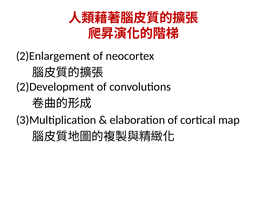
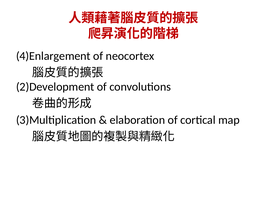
2)Enlargement: 2)Enlargement -> 4)Enlargement
